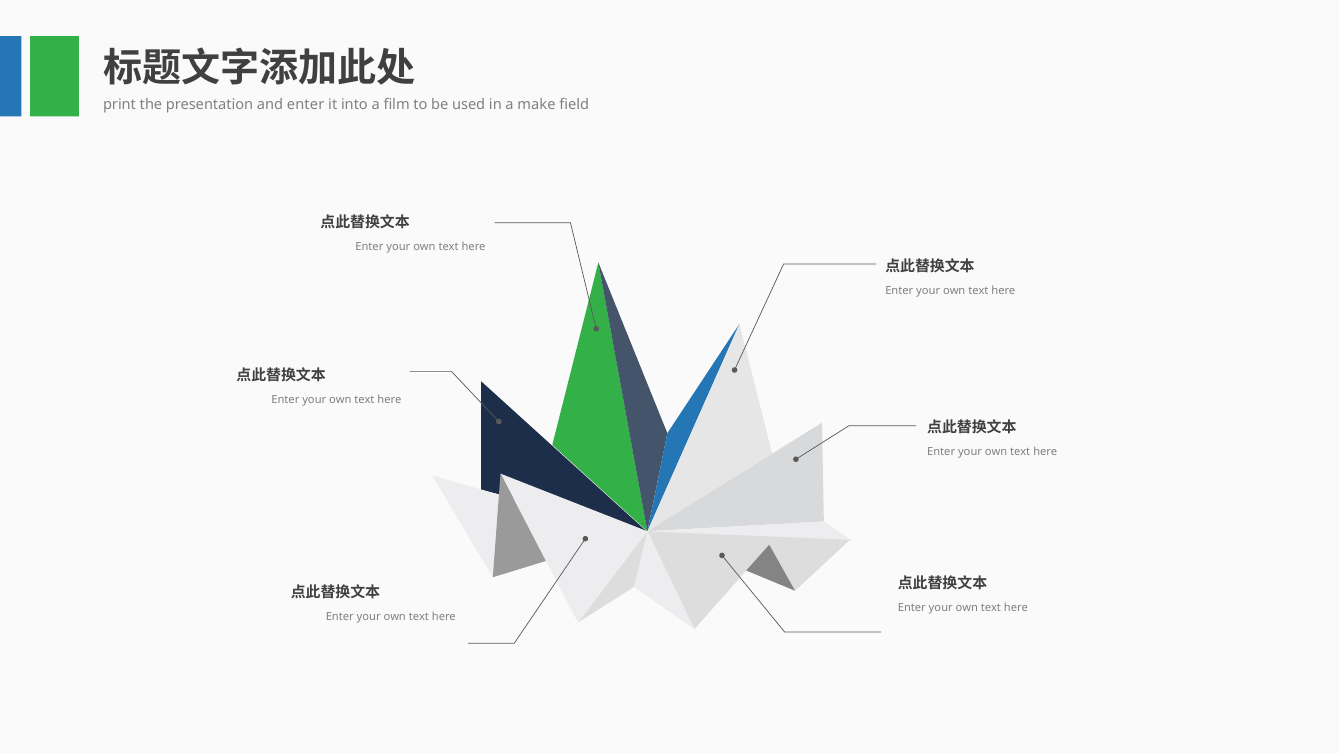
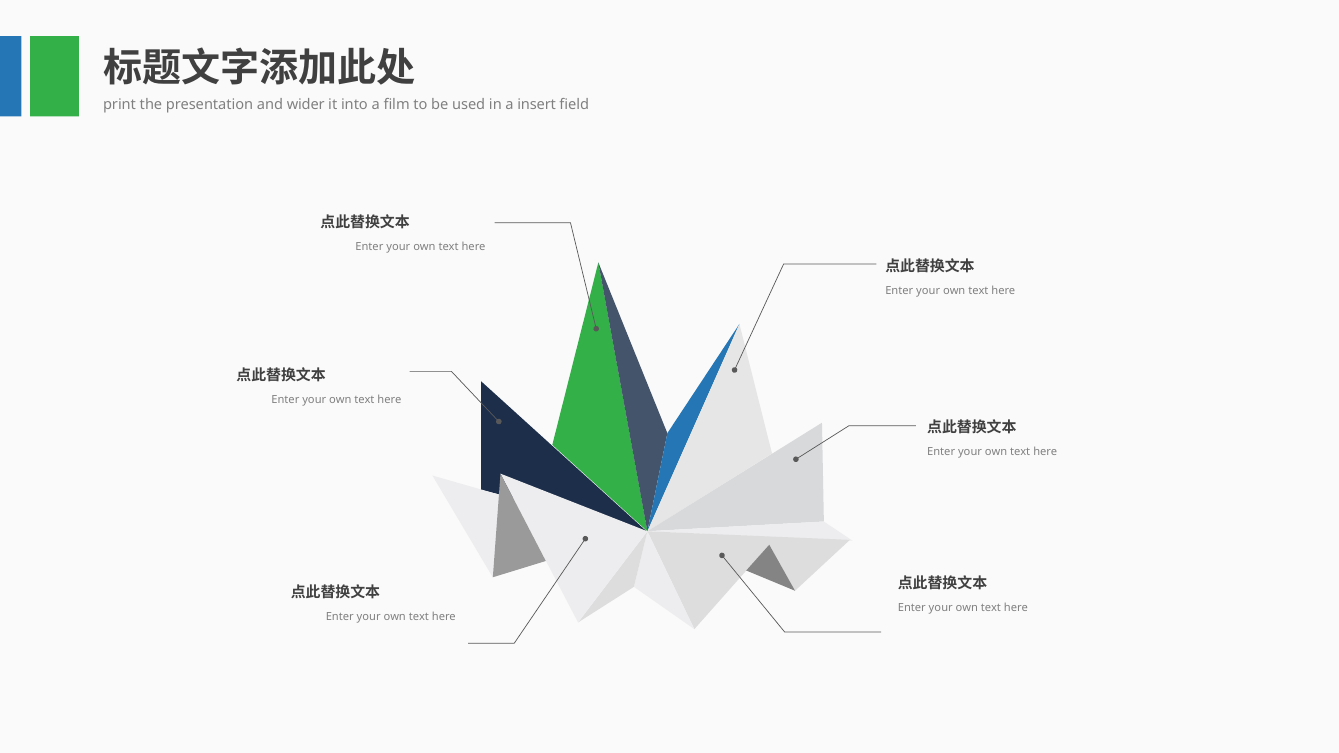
and enter: enter -> wider
make: make -> insert
